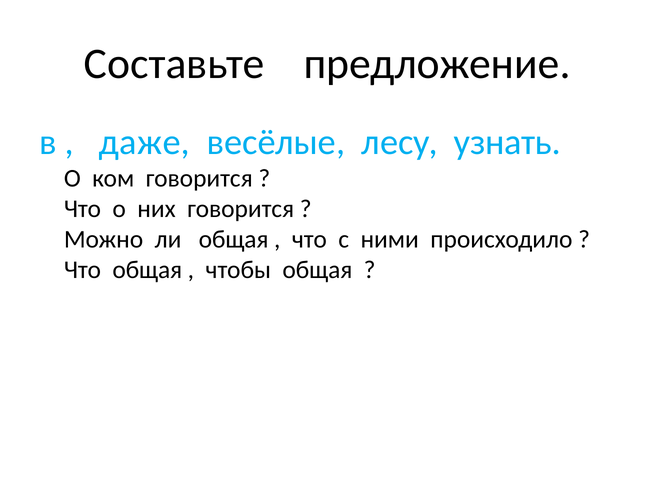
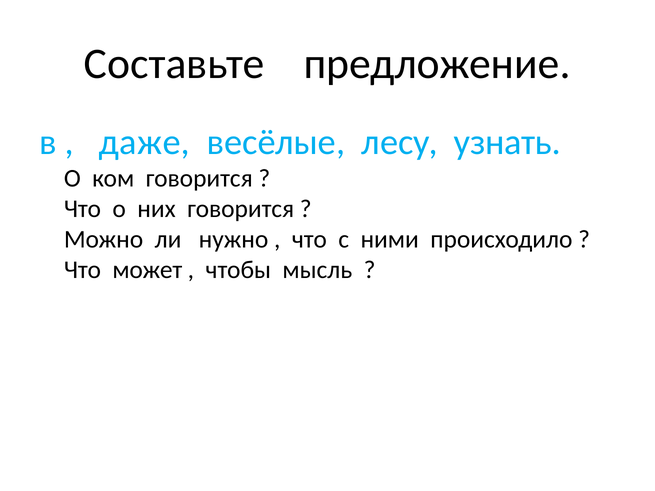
ли общая: общая -> нужно
Что общая: общая -> может
чтобы общая: общая -> мысль
